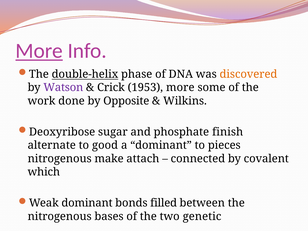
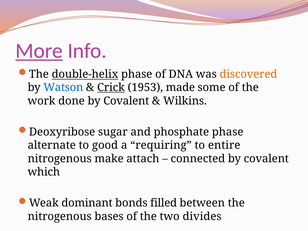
Watson colour: purple -> blue
Crick underline: none -> present
1953 more: more -> made
done by Opposite: Opposite -> Covalent
phosphate finish: finish -> phase
a dominant: dominant -> requiring
pieces: pieces -> entire
genetic: genetic -> divides
